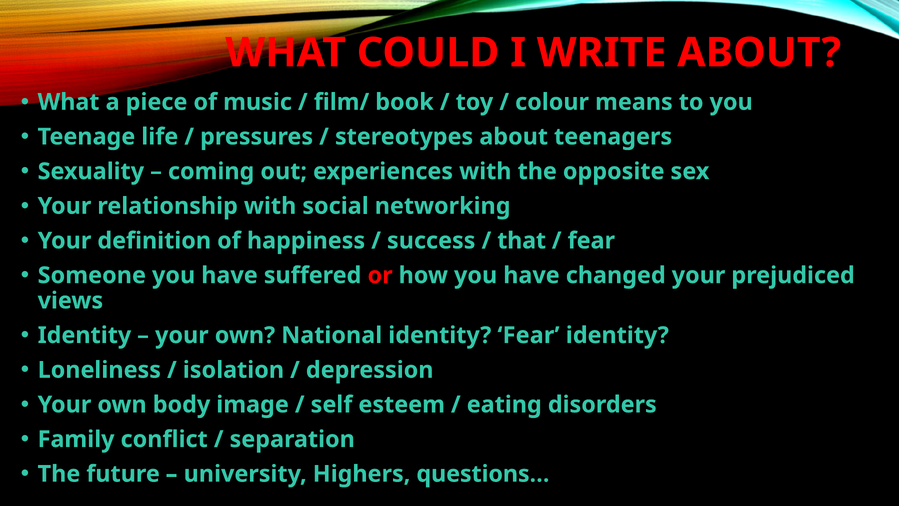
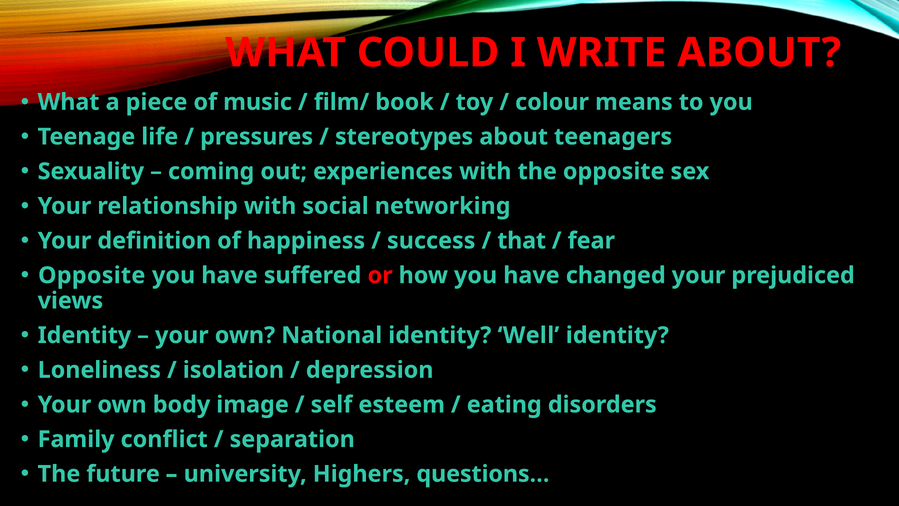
Someone at (92, 275): Someone -> Opposite
identity Fear: Fear -> Well
